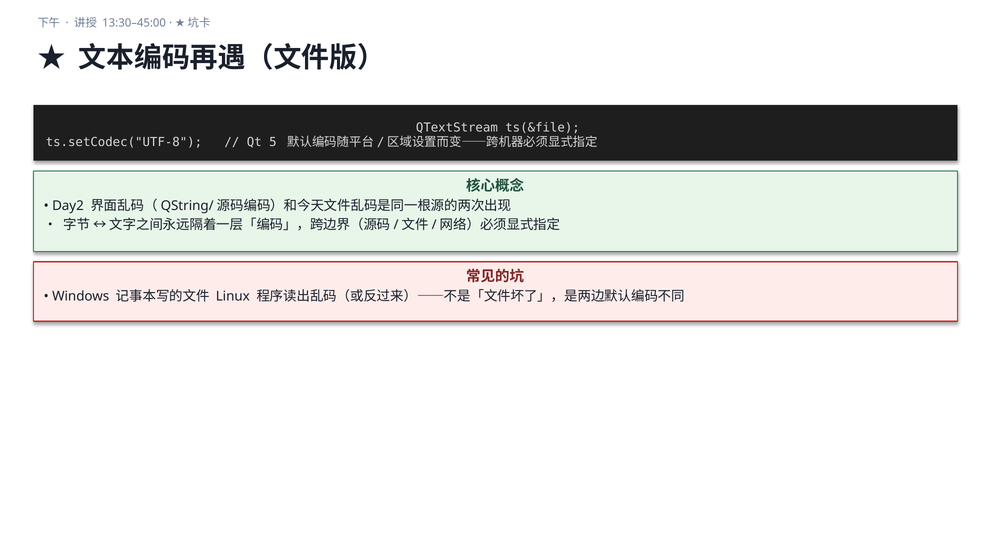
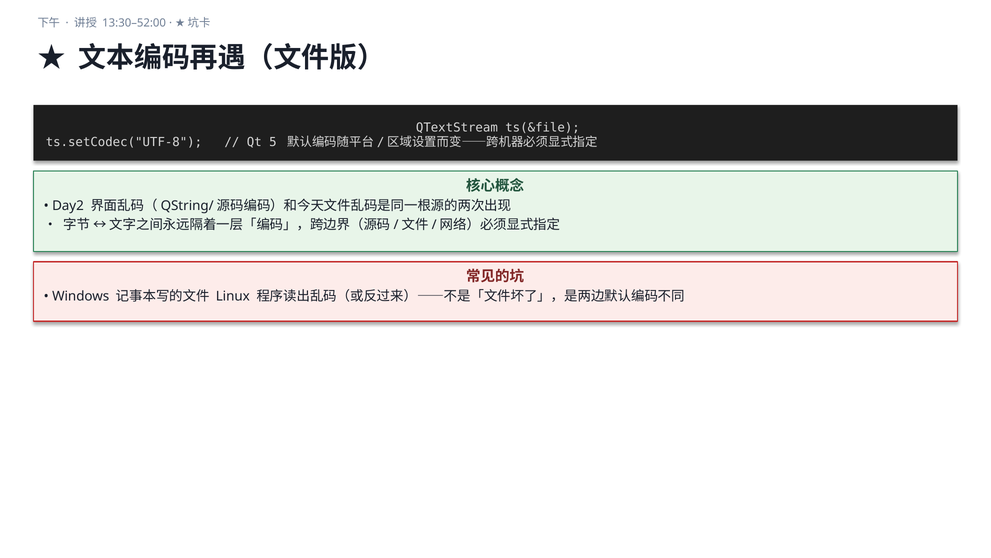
13:30–45:00: 13:30–45:00 -> 13:30–52:00
